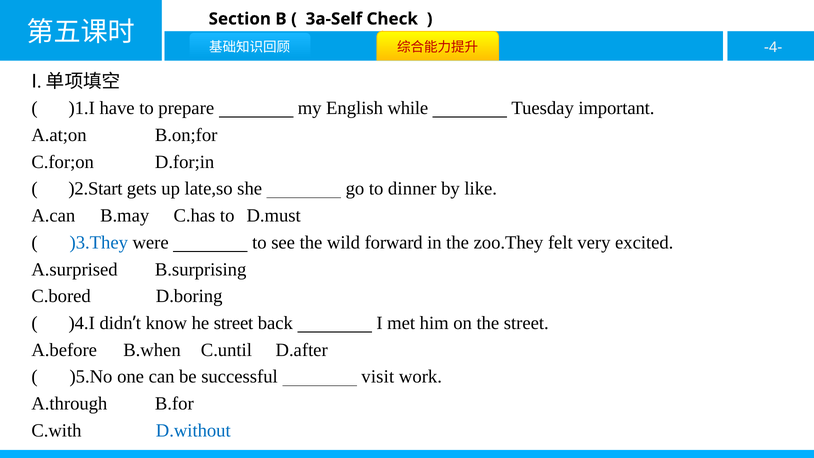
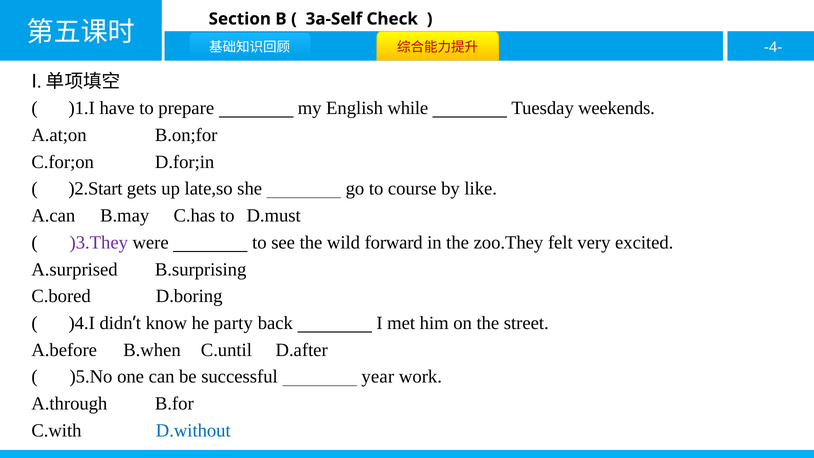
important: important -> weekends
dinner: dinner -> course
)3.They colour: blue -> purple
he street: street -> party
visit: visit -> year
